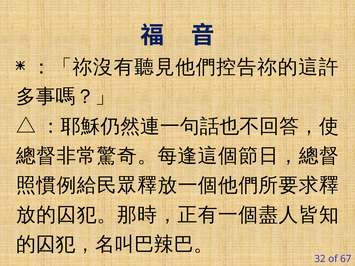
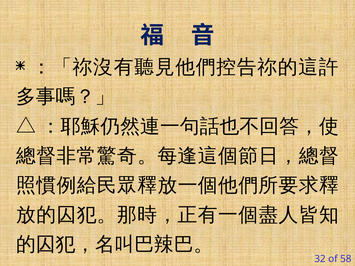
67: 67 -> 58
